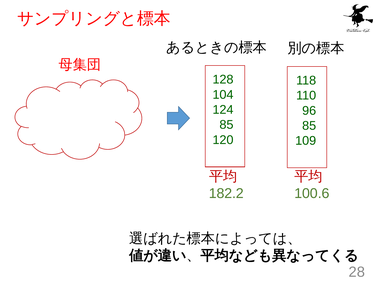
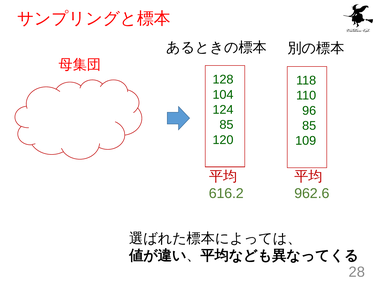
182.2: 182.2 -> 616.2
100.6: 100.6 -> 962.6
